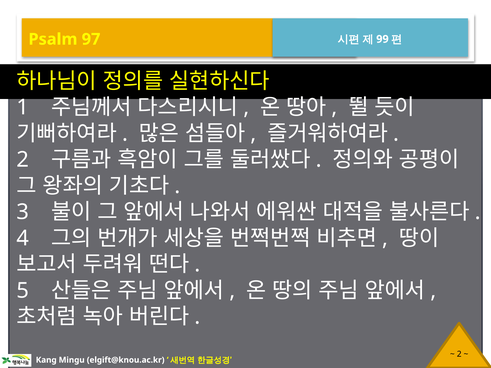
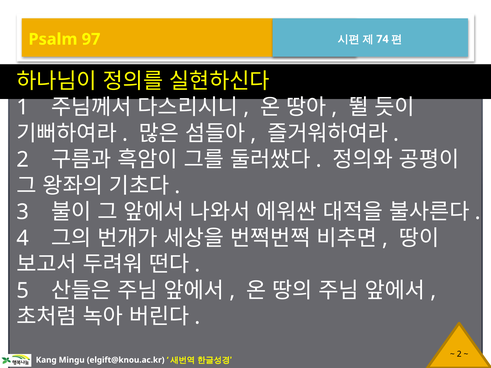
99: 99 -> 74
